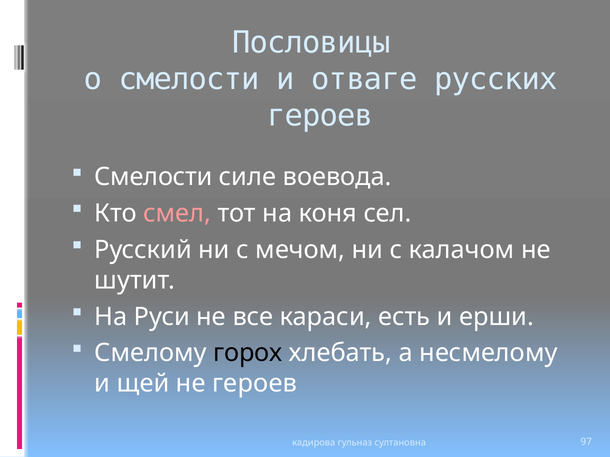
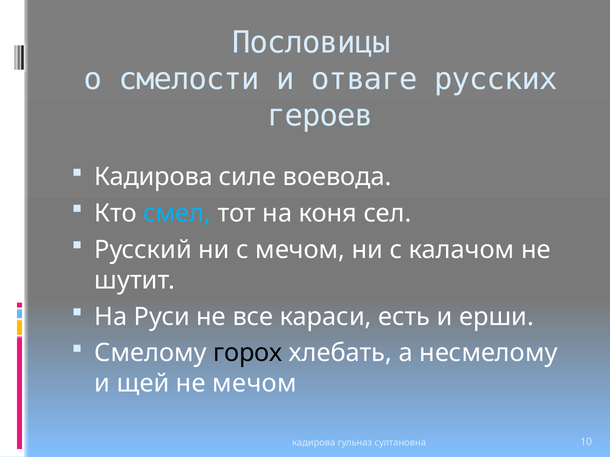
Смелости at (154, 177): Смелости -> Кадирова
смел colour: pink -> light blue
не героев: героев -> мечом
97: 97 -> 10
